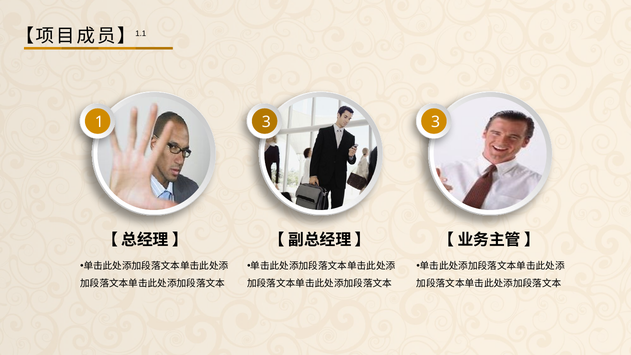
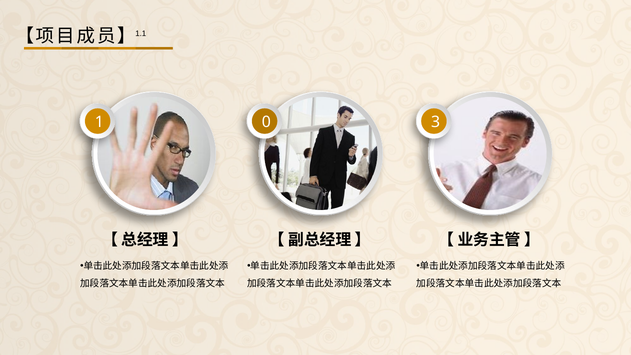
1 3: 3 -> 0
